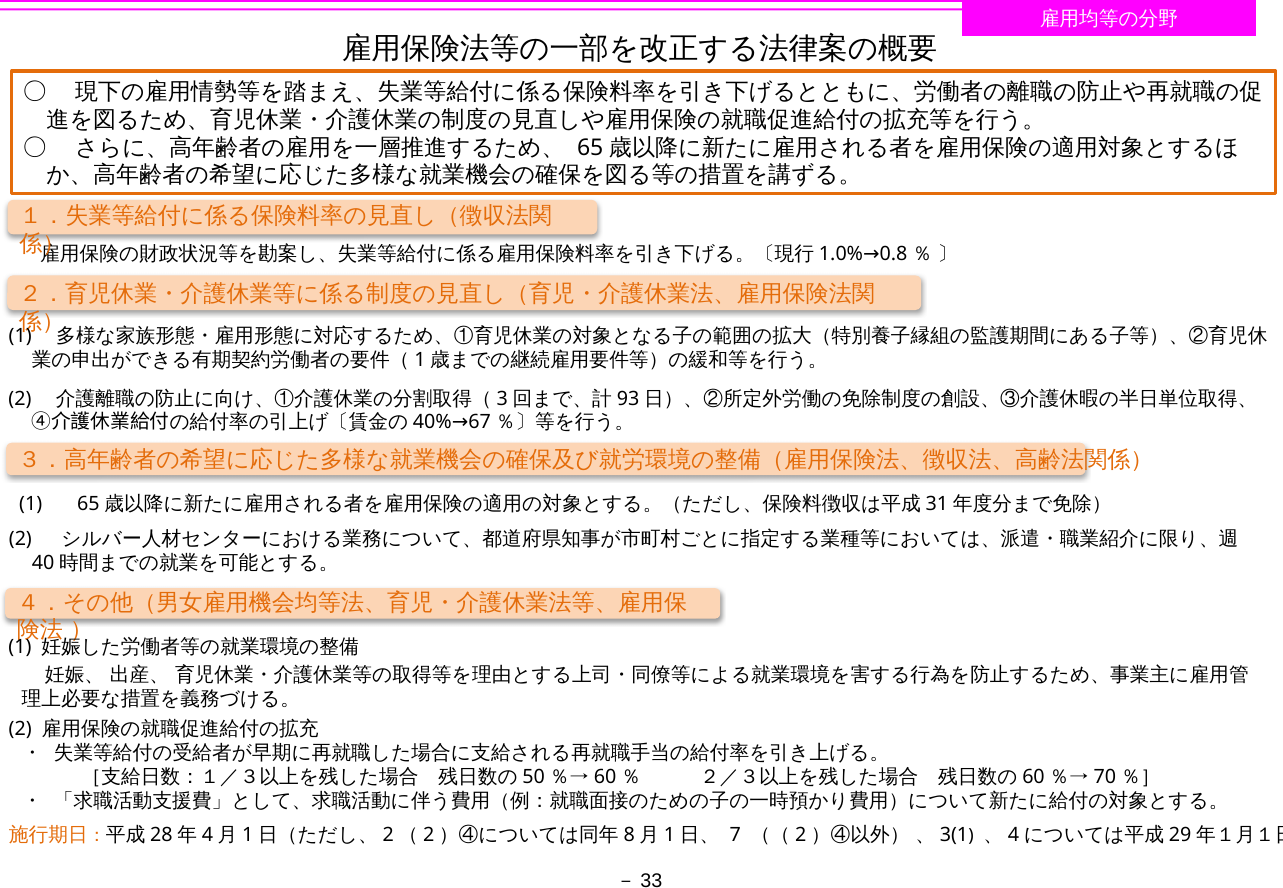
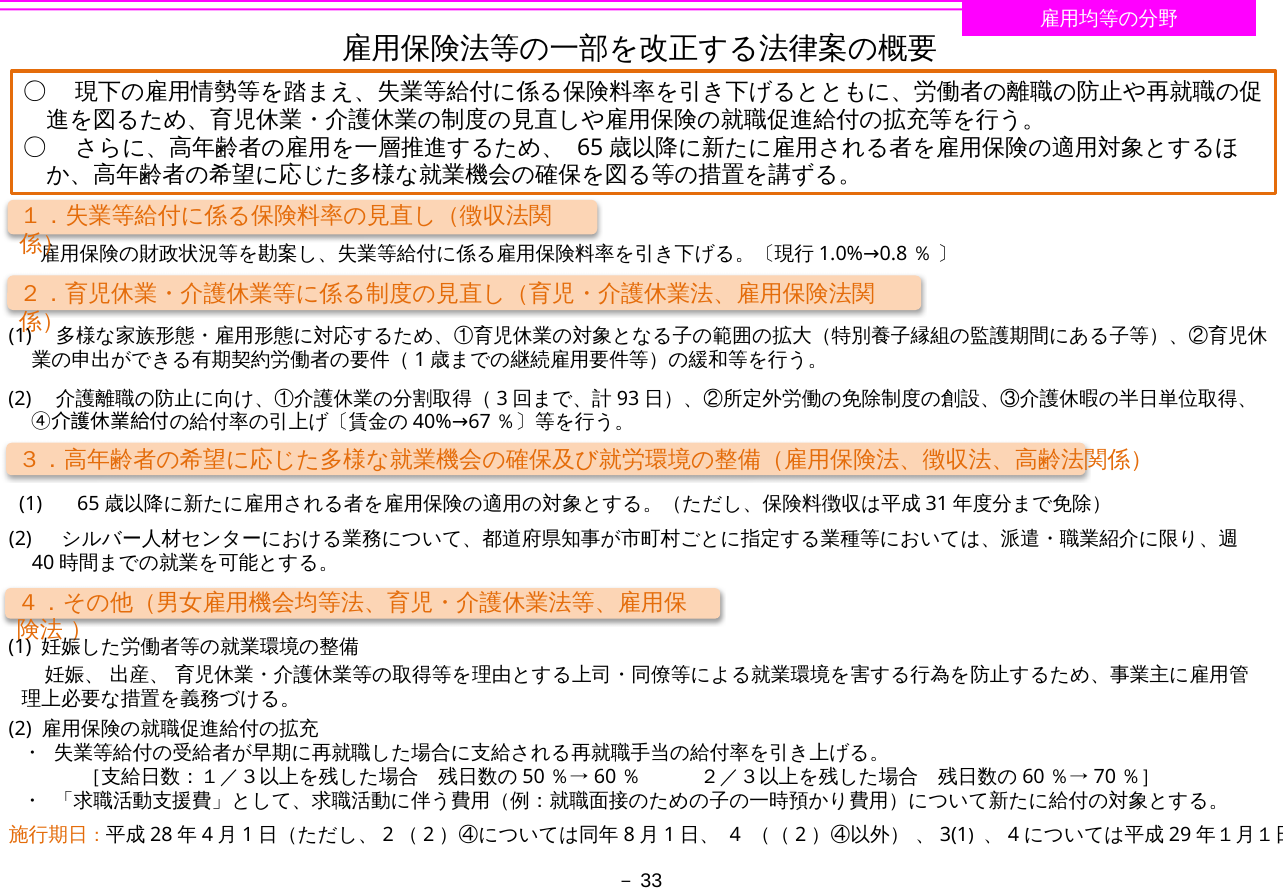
7: 7 -> 4
